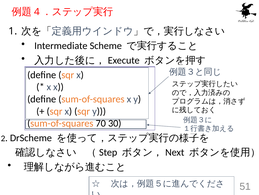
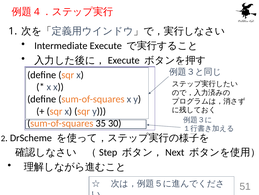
Scheme: Scheme -> Execute
70: 70 -> 35
